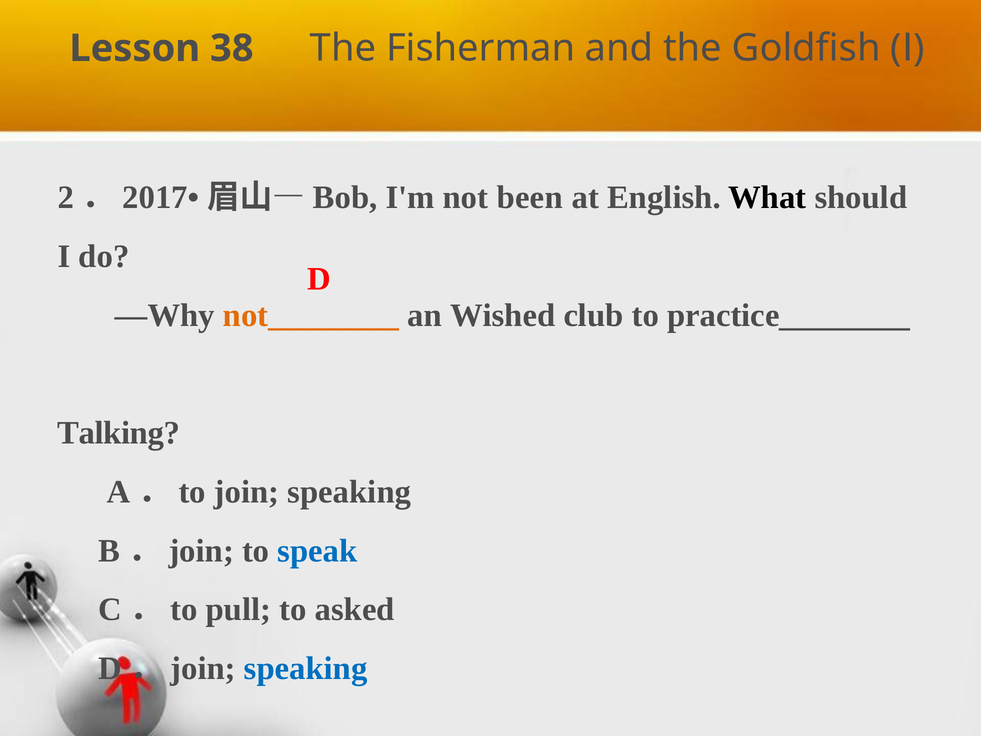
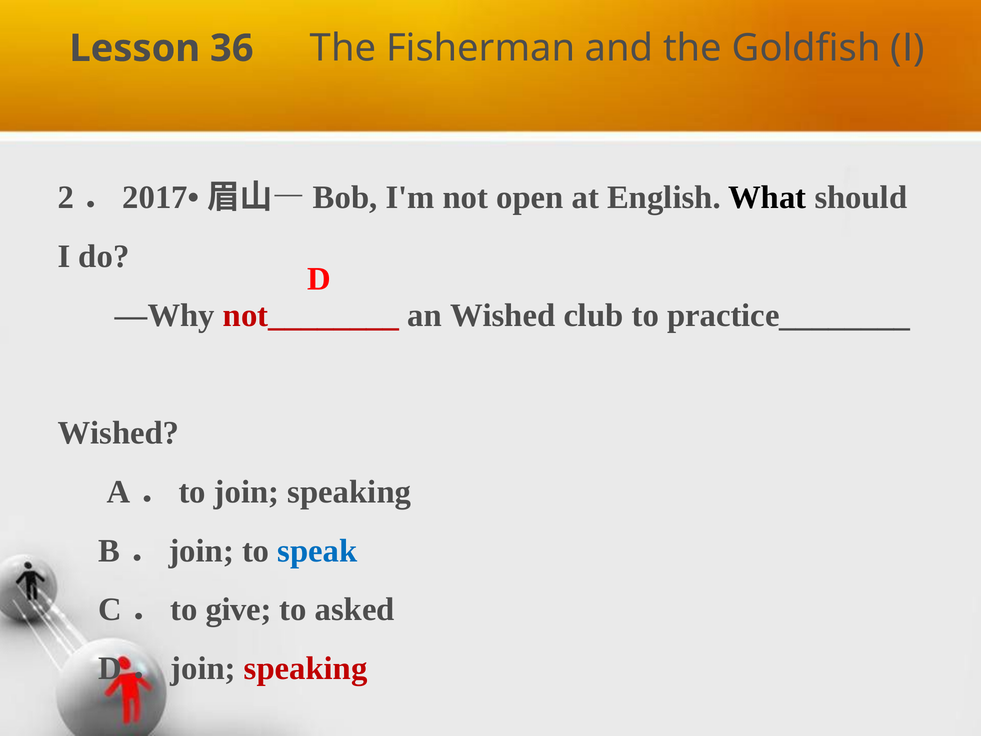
38: 38 -> 36
been: been -> open
not________ colour: orange -> red
Talking at (119, 433): Talking -> Wished
pull: pull -> give
speaking at (306, 668) colour: blue -> red
